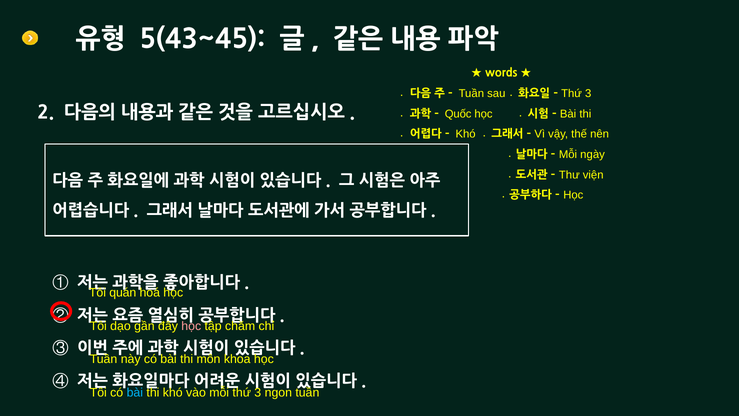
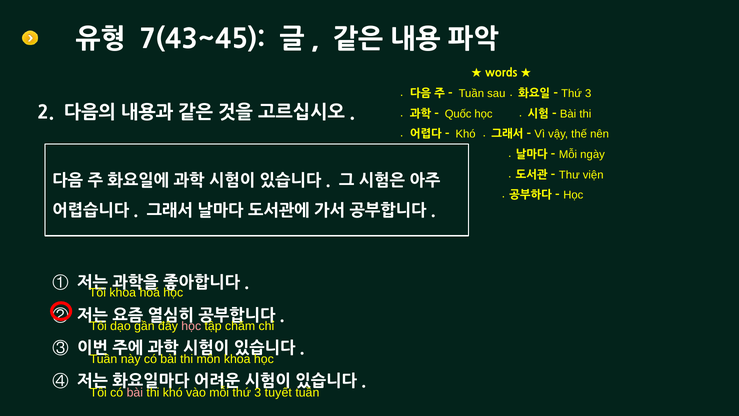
5(43~45: 5(43~45 -> 7(43~45
quán at (123, 292): quán -> khoa
bài at (135, 392) colour: light blue -> pink
ngon: ngon -> tuyết
